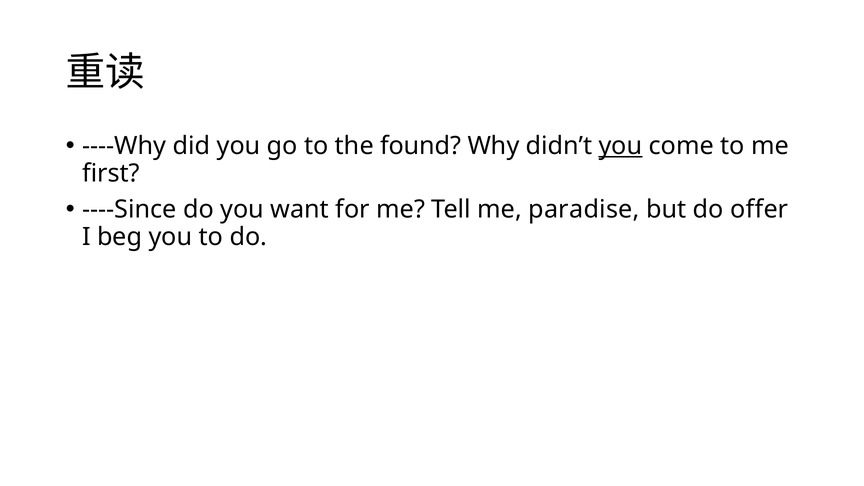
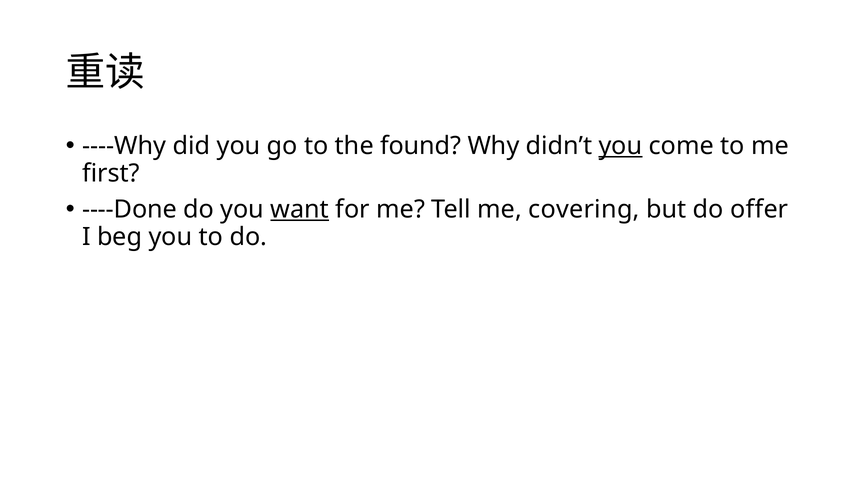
----Since: ----Since -> ----Done
want underline: none -> present
paradise: paradise -> covering
